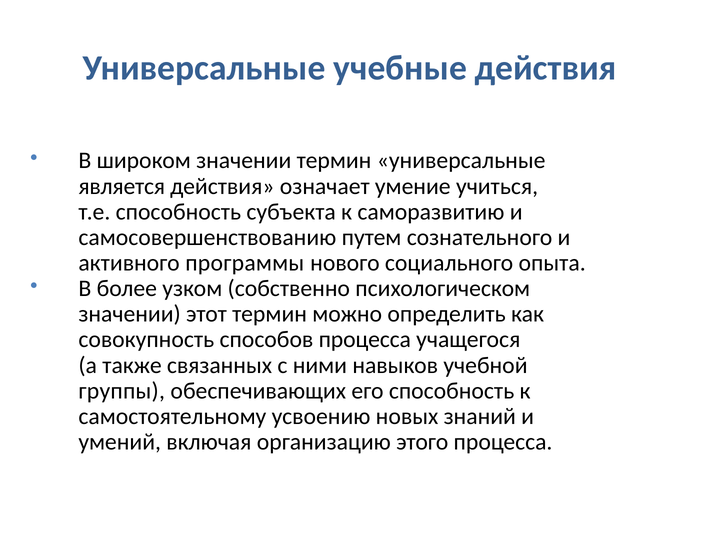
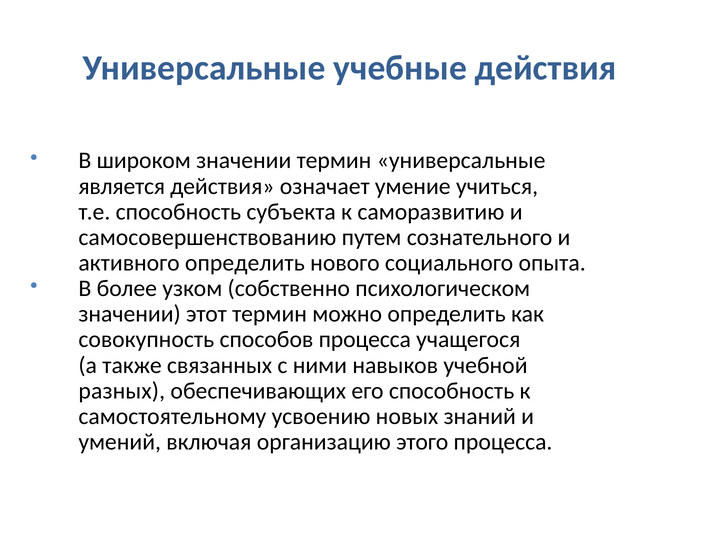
активного программы: программы -> определить
группы: группы -> разных
